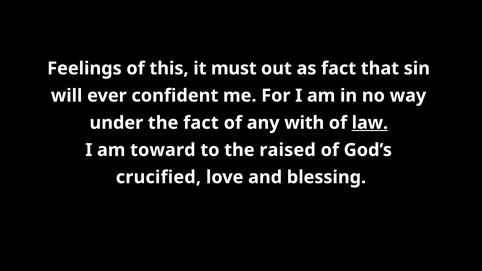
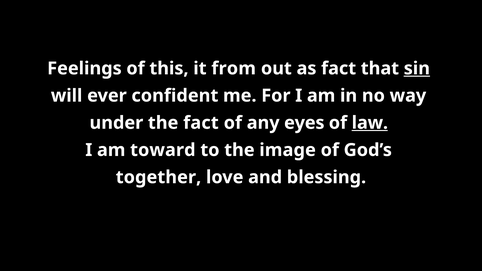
must: must -> from
sin underline: none -> present
with: with -> eyes
raised: raised -> image
crucified: crucified -> together
